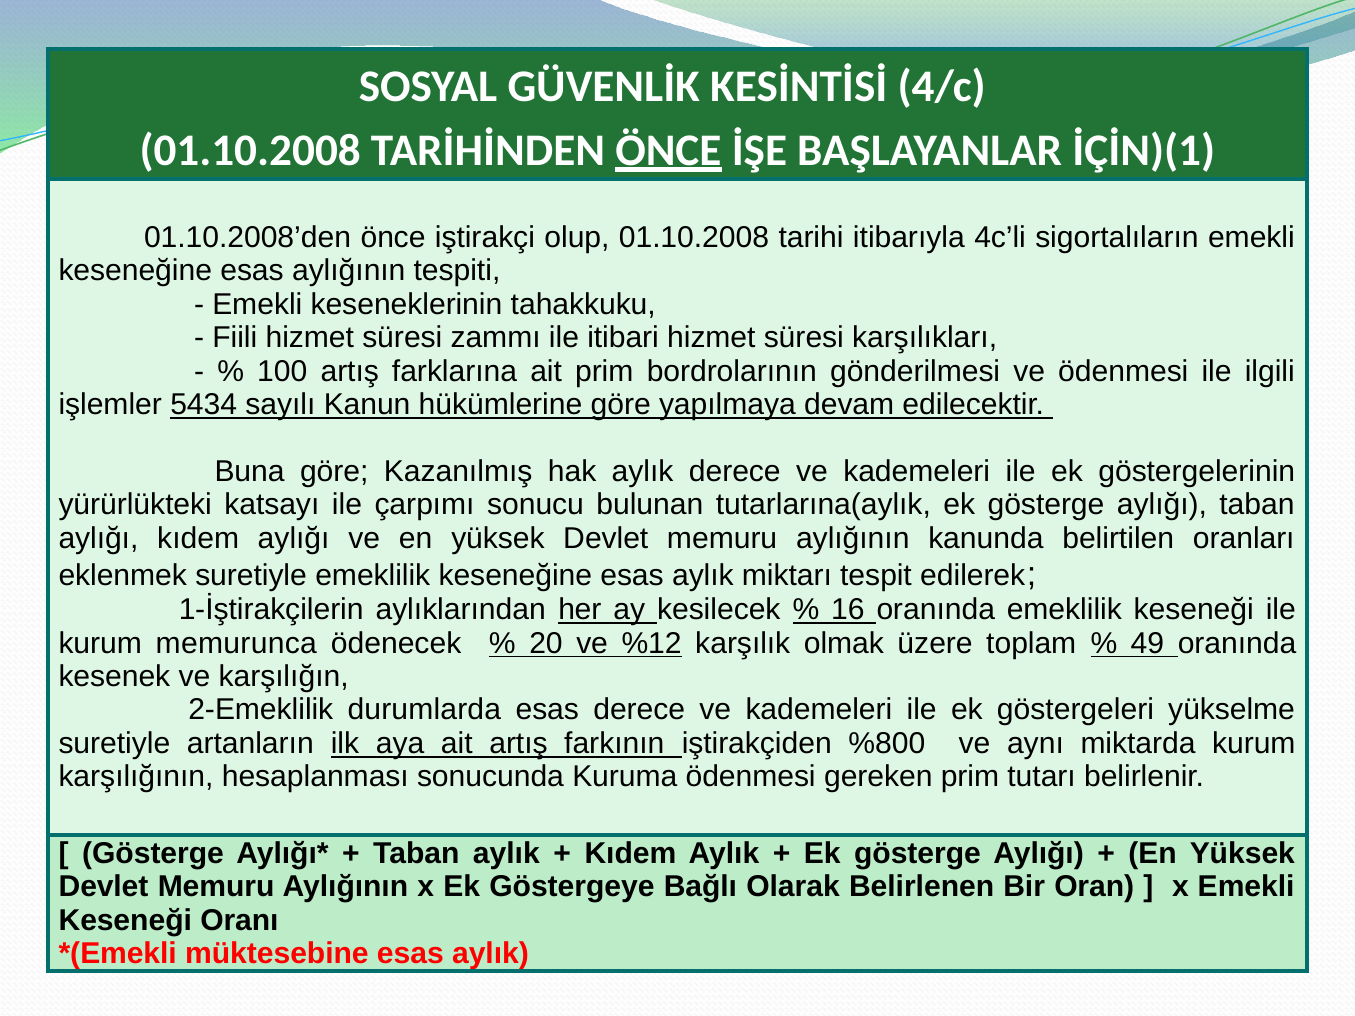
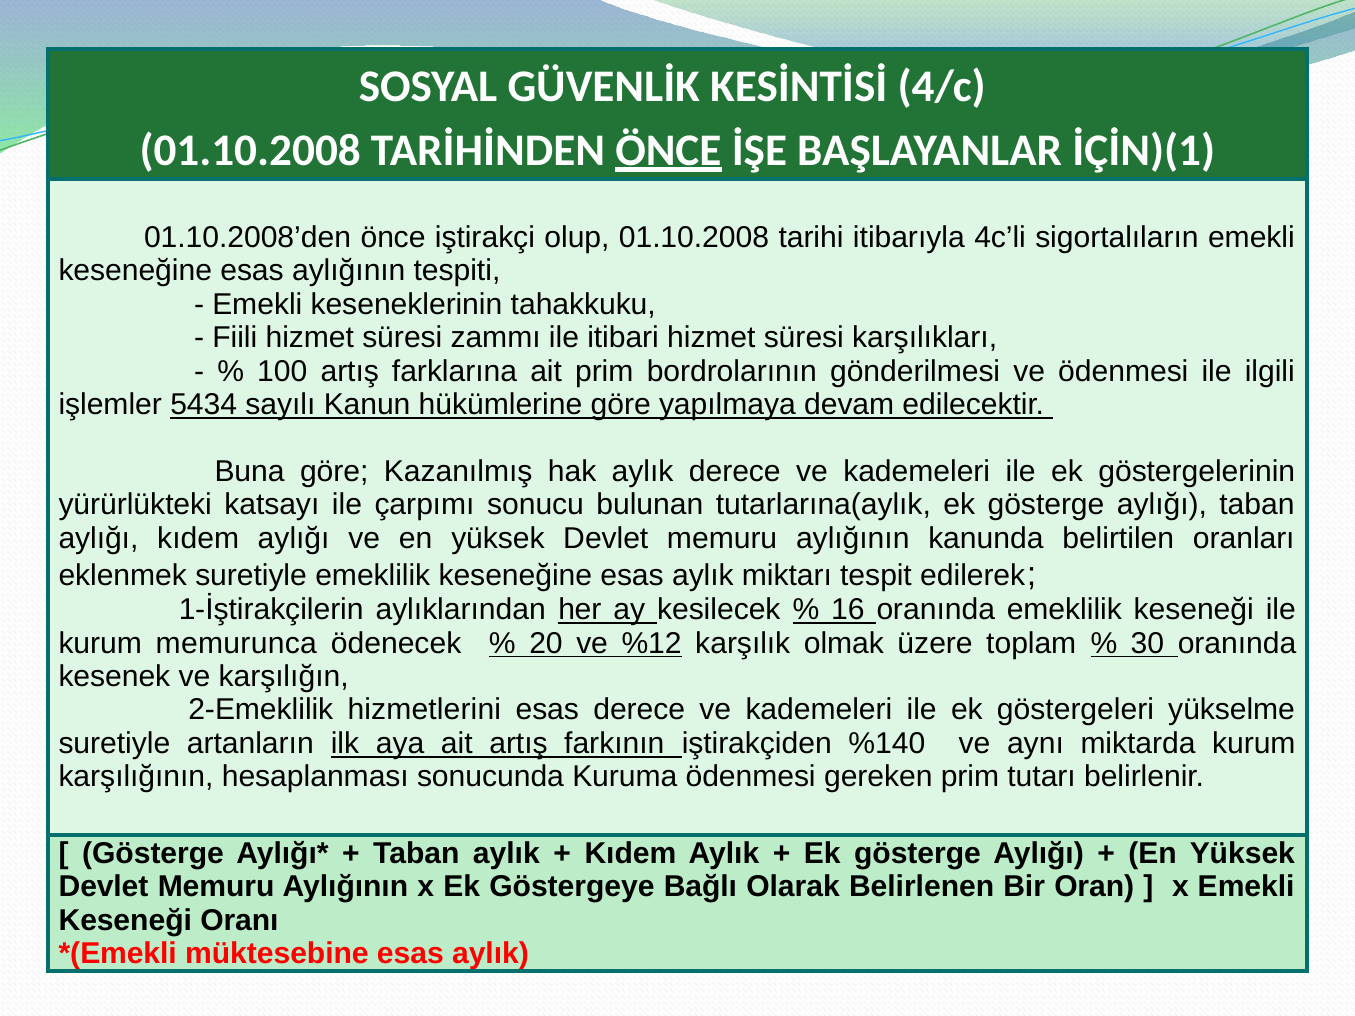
49: 49 -> 30
durumlarda: durumlarda -> hizmetlerini
%800: %800 -> %140
